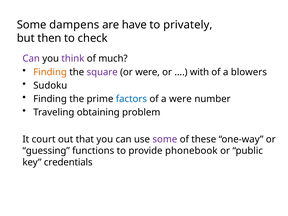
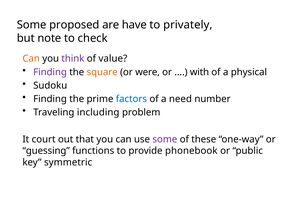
dampens: dampens -> proposed
then: then -> note
Can at (31, 59) colour: purple -> orange
much: much -> value
Finding at (50, 72) colour: orange -> purple
square colour: purple -> orange
blowers: blowers -> physical
a were: were -> need
obtaining: obtaining -> including
credentials: credentials -> symmetric
